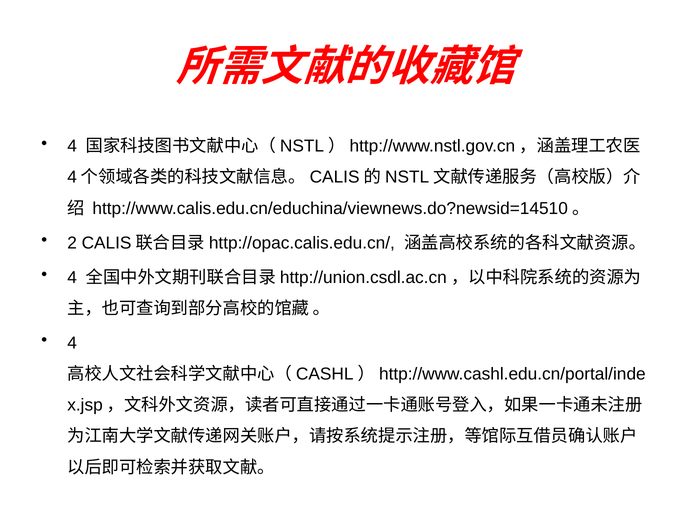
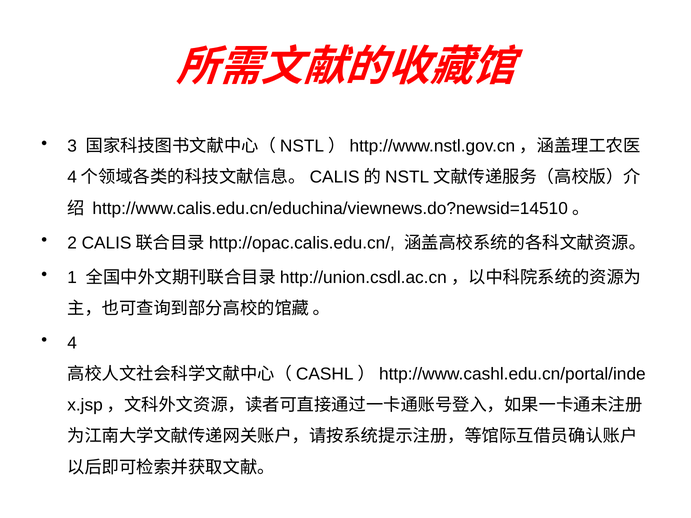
4 at (72, 146): 4 -> 3
4 at (72, 278): 4 -> 1
